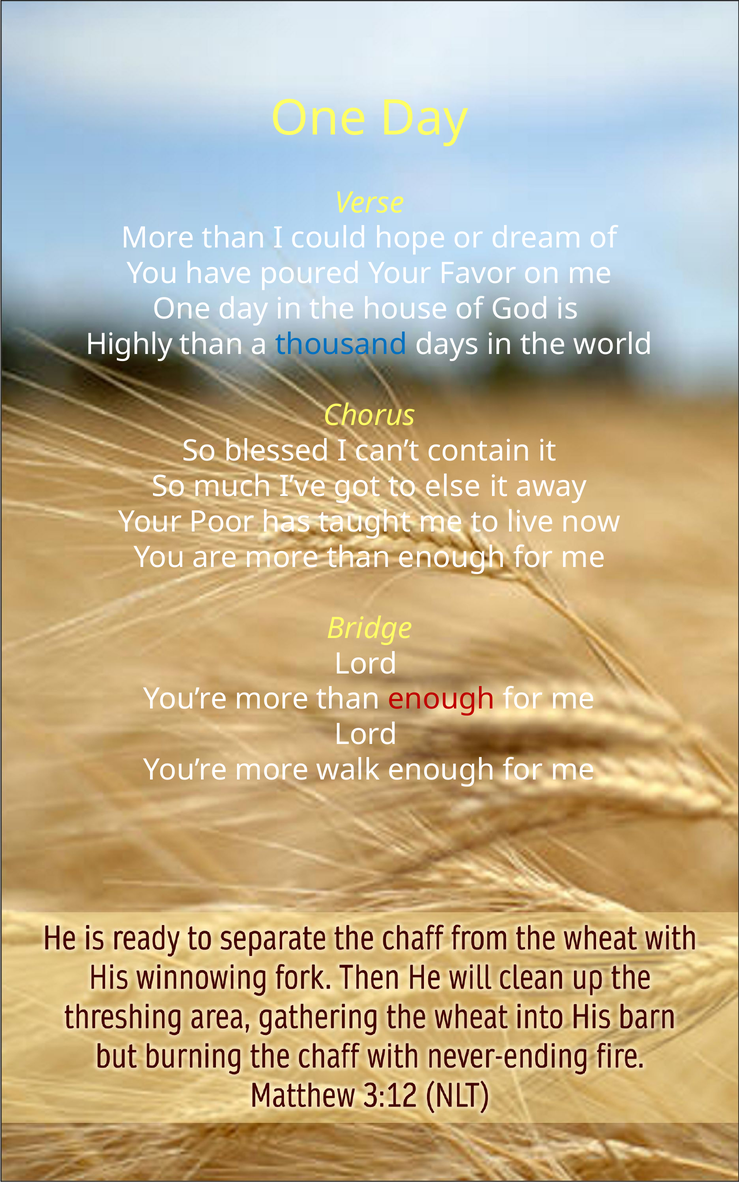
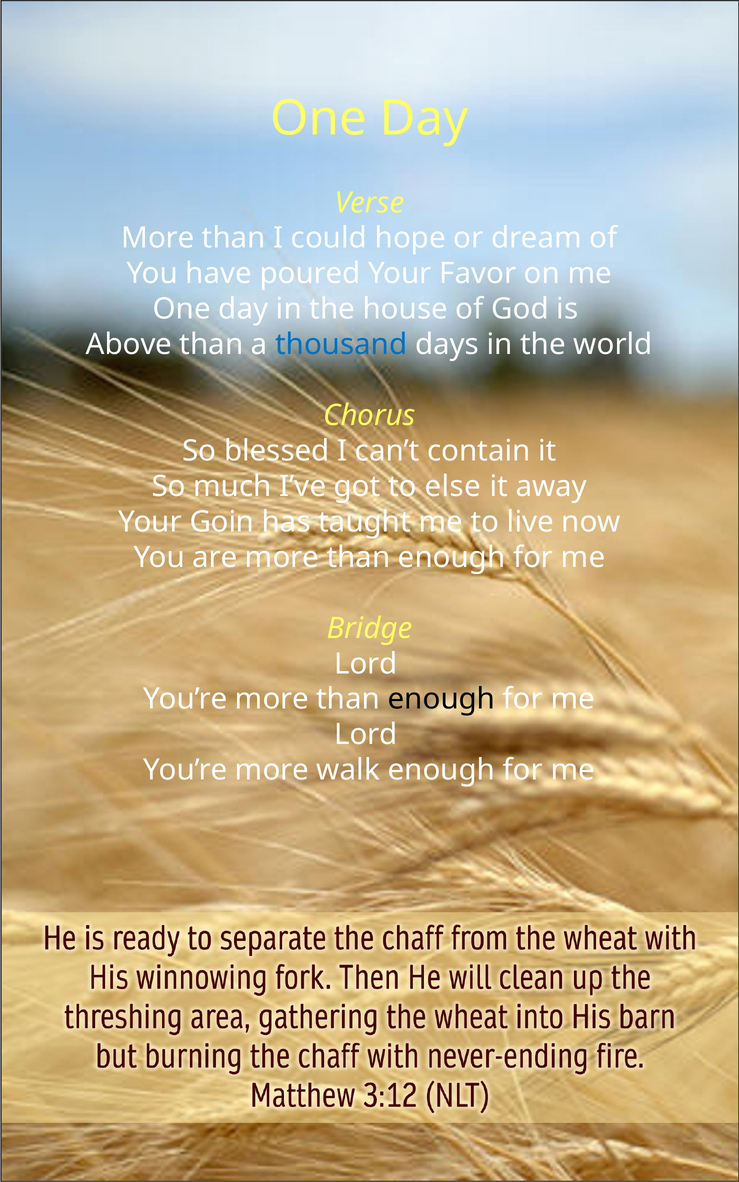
Highly: Highly -> Above
Poor: Poor -> Goin
enough at (441, 699) colour: red -> black
